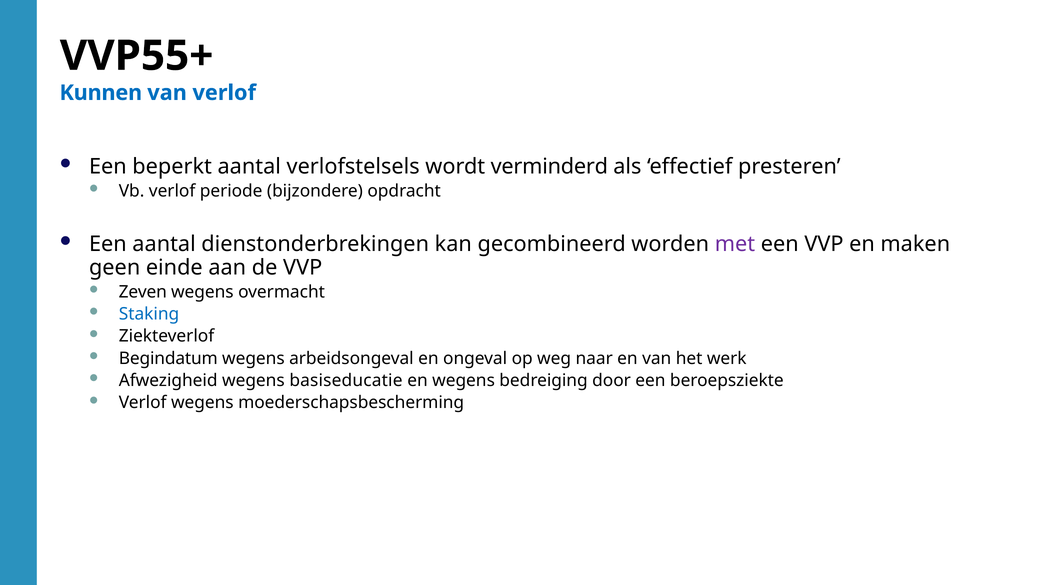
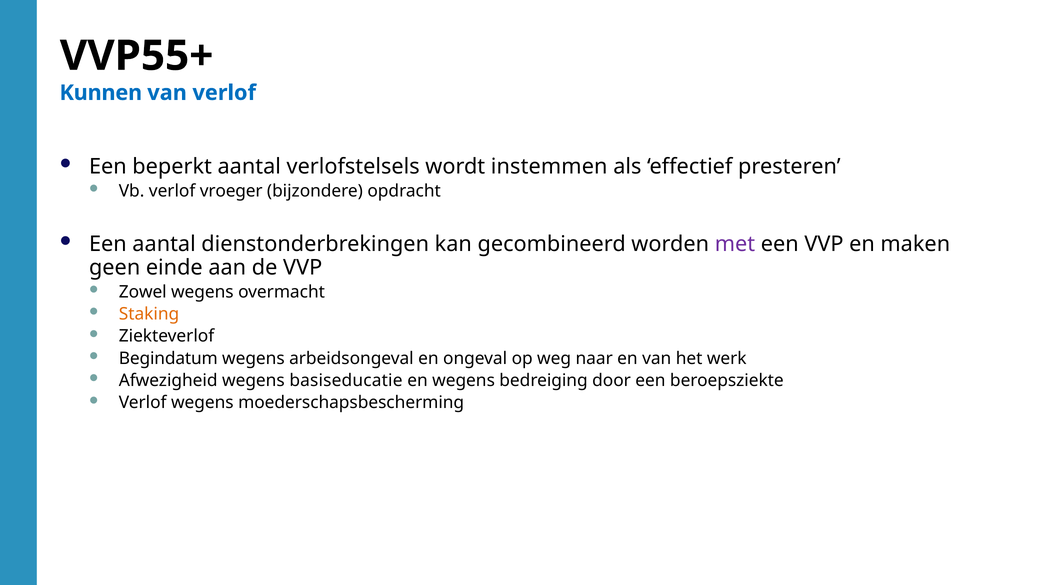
verminderd: verminderd -> instemmen
periode: periode -> vroeger
Zeven: Zeven -> Zowel
Staking colour: blue -> orange
